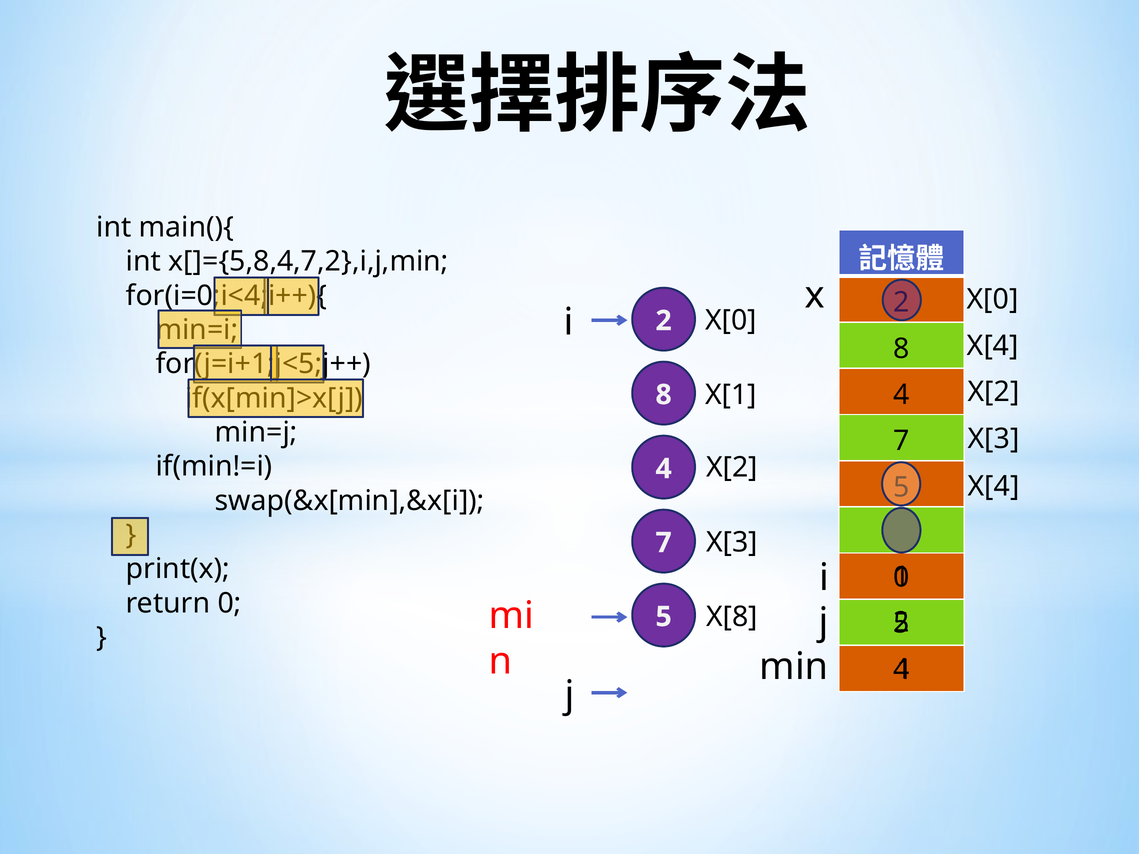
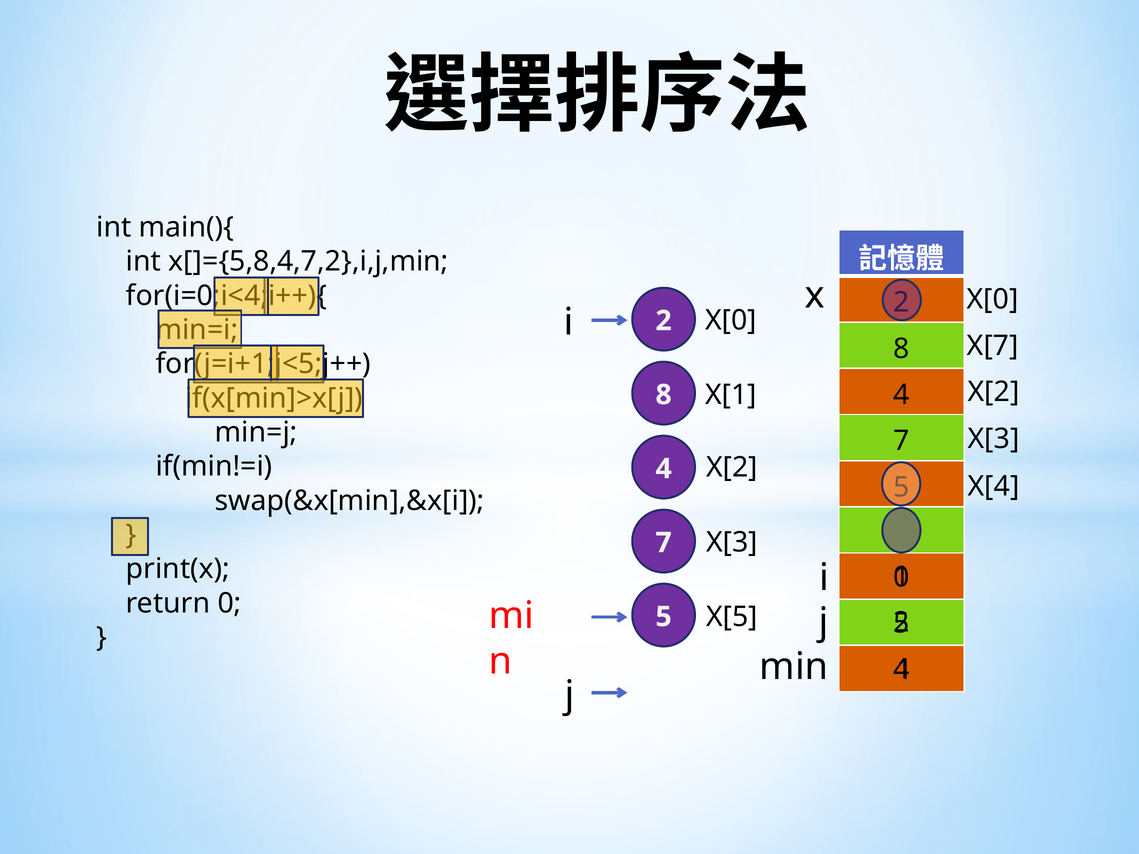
X[4 at (993, 346): X[4 -> X[7
X[8: X[8 -> X[5
